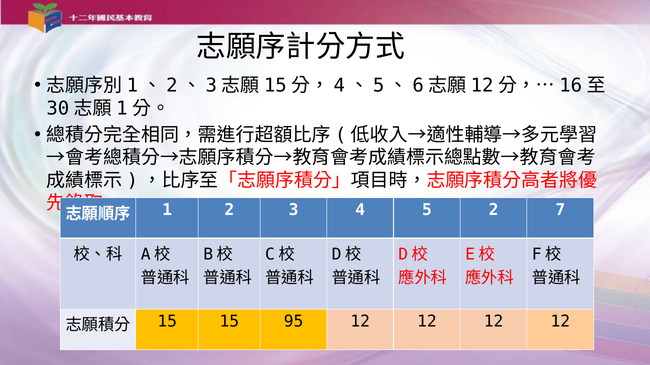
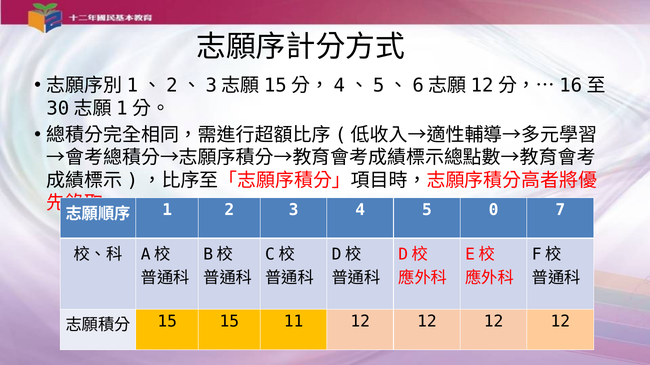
5 2: 2 -> 0
95: 95 -> 11
